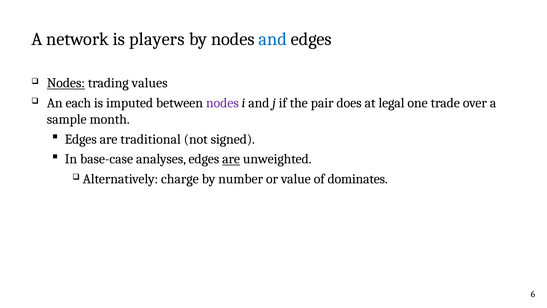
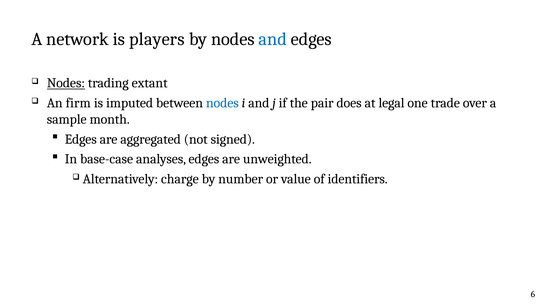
values: values -> extant
each: each -> firm
nodes at (222, 103) colour: purple -> blue
traditional: traditional -> aggregated
are at (231, 159) underline: present -> none
dominates: dominates -> identifiers
